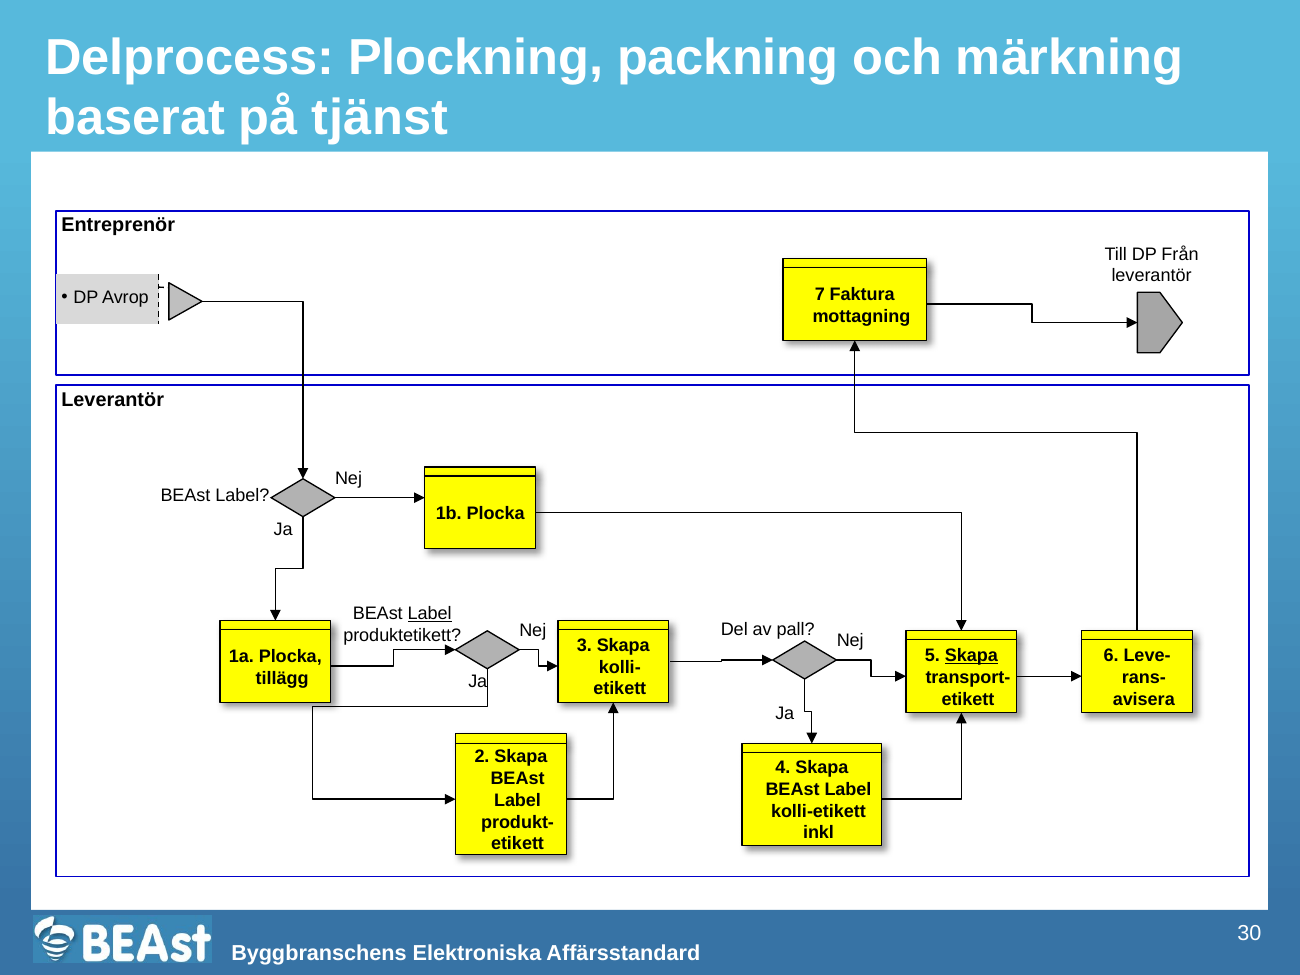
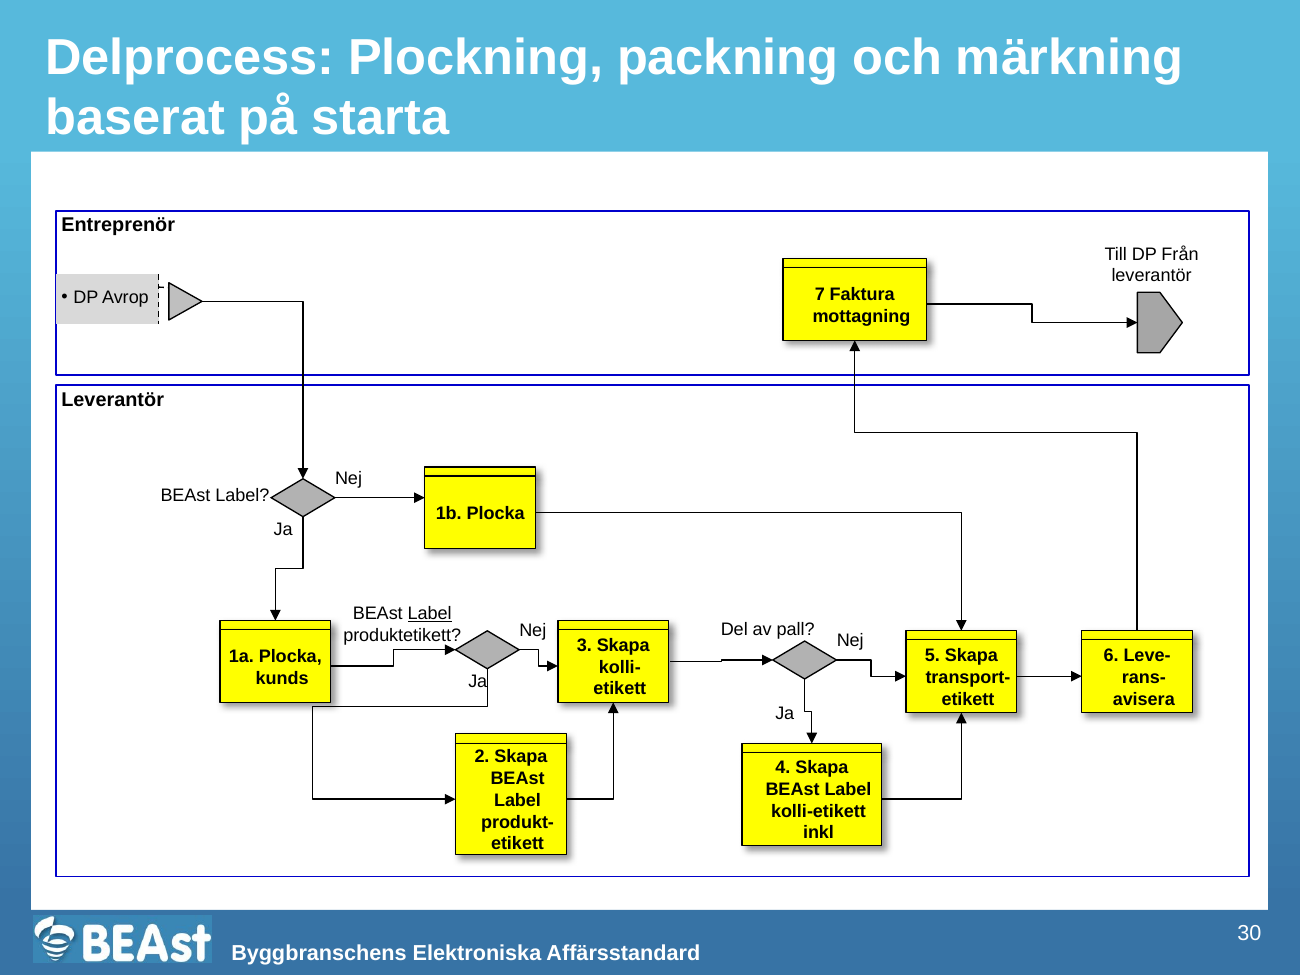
tjänst: tjänst -> starta
Skapa at (971, 656) underline: present -> none
tillägg: tillägg -> kunds
